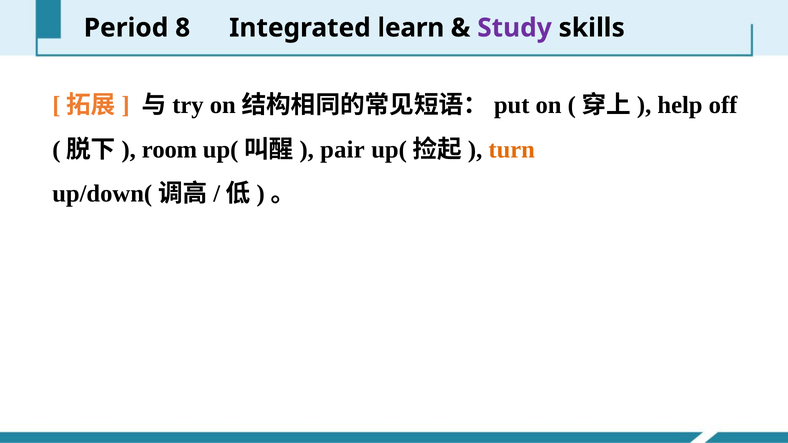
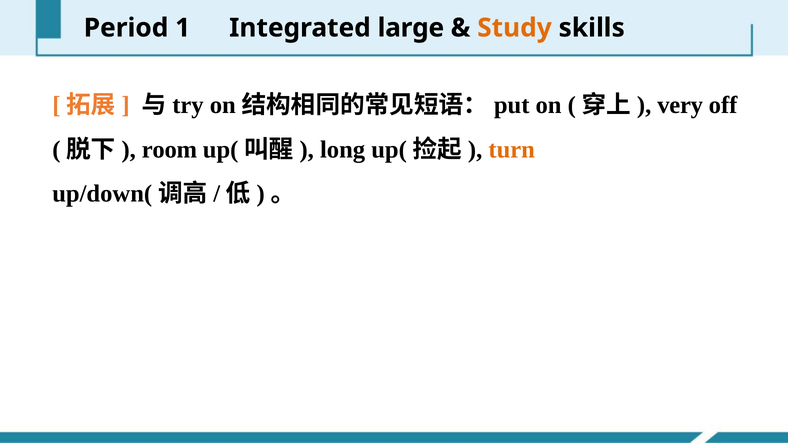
8: 8 -> 1
learn: learn -> large
Study colour: purple -> orange
help: help -> very
pair: pair -> long
